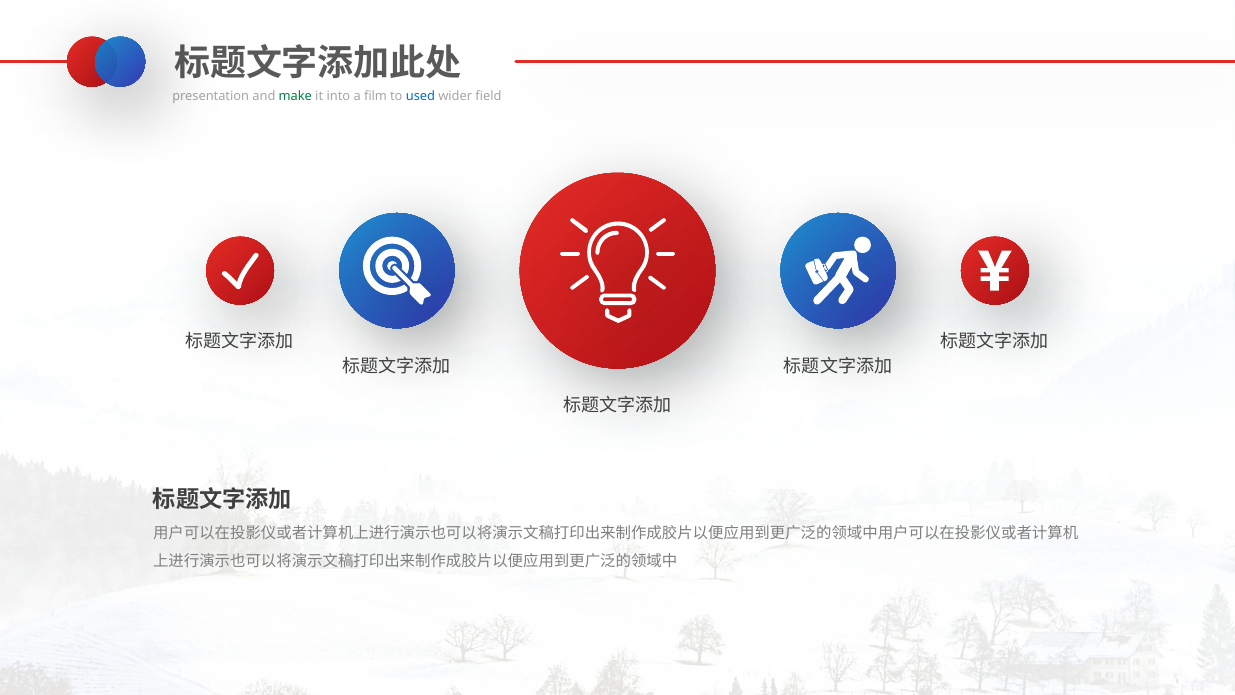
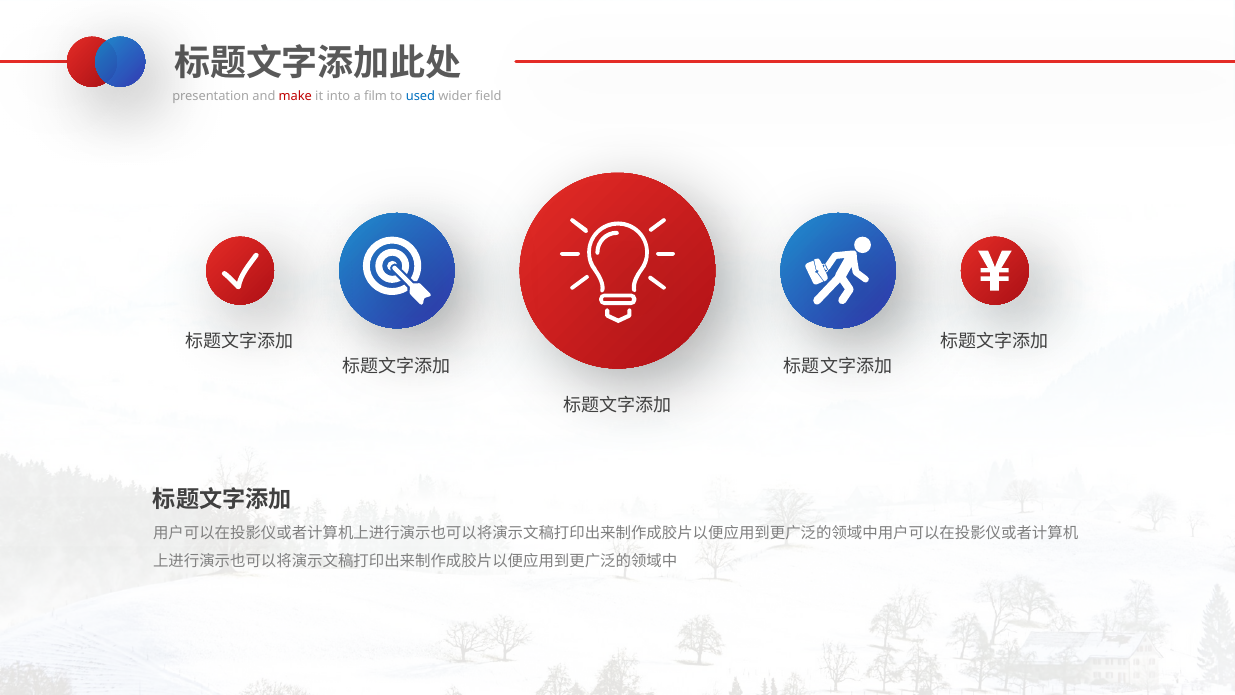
make colour: green -> red
